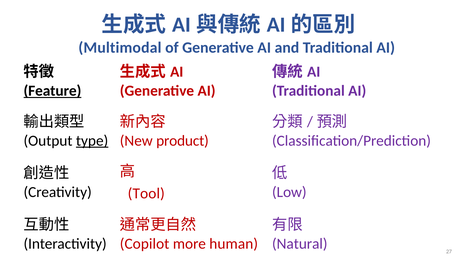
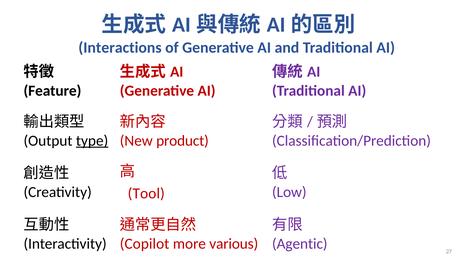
Multimodal: Multimodal -> Interactions
Feature underline: present -> none
human: human -> various
Natural: Natural -> Agentic
